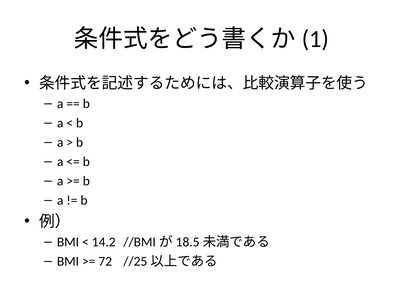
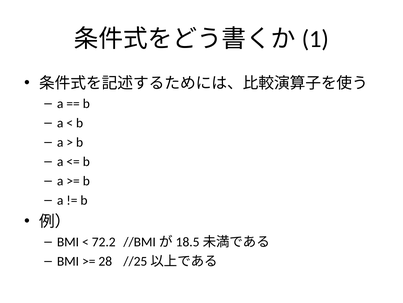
14.2: 14.2 -> 72.2
72: 72 -> 28
